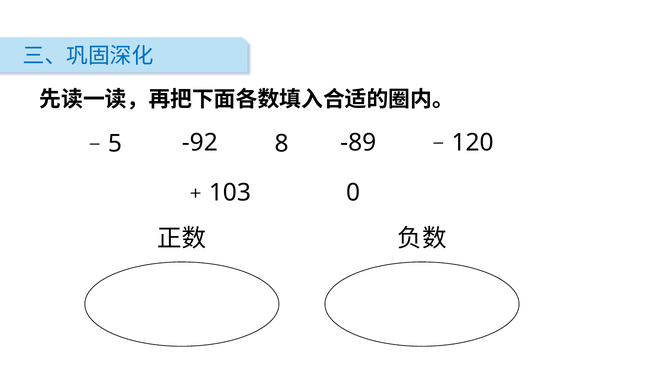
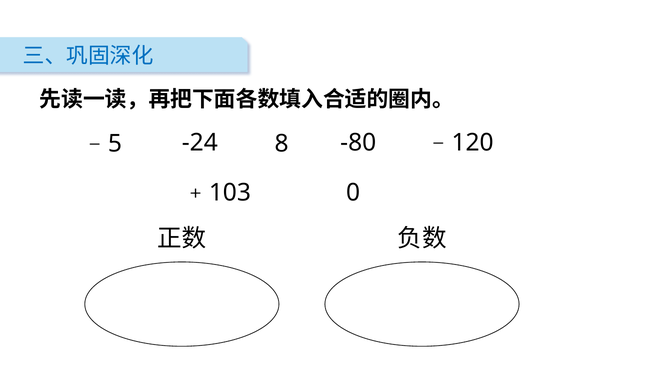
-92: -92 -> -24
-89: -89 -> -80
